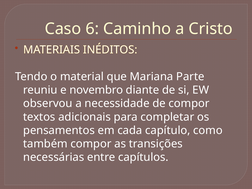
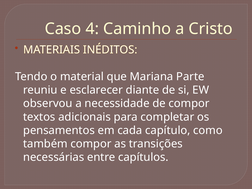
6: 6 -> 4
novembro: novembro -> esclarecer
